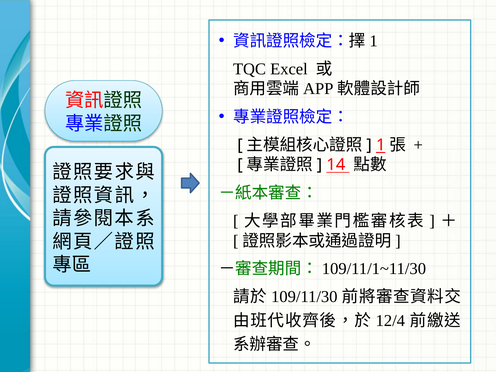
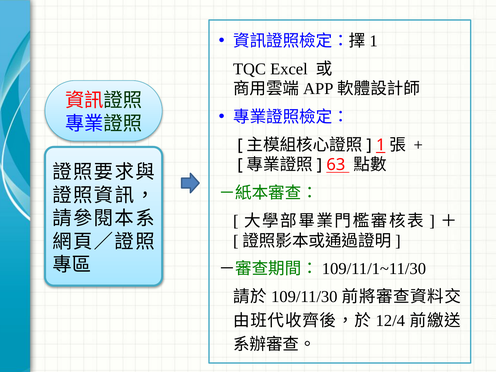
14: 14 -> 63
